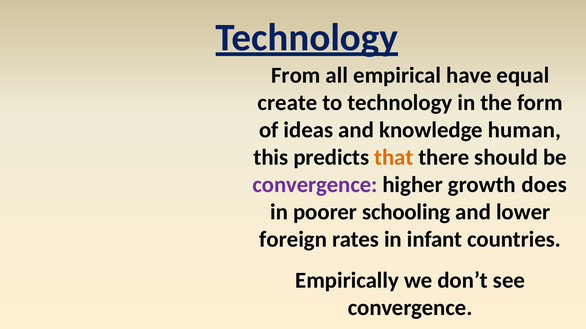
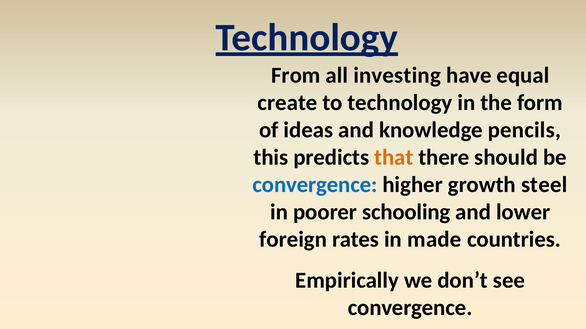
empirical: empirical -> investing
human: human -> pencils
convergence at (315, 185) colour: purple -> blue
does: does -> steel
infant: infant -> made
